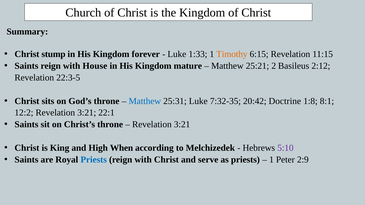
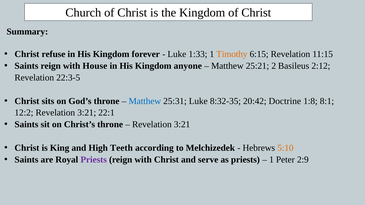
stump: stump -> refuse
mature: mature -> anyone
7:32-35: 7:32-35 -> 8:32-35
When: When -> Teeth
5:10 colour: purple -> orange
Priests at (94, 160) colour: blue -> purple
